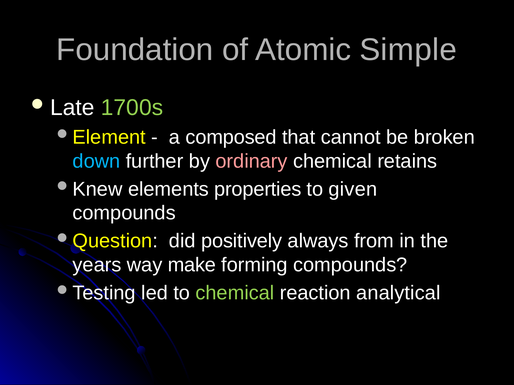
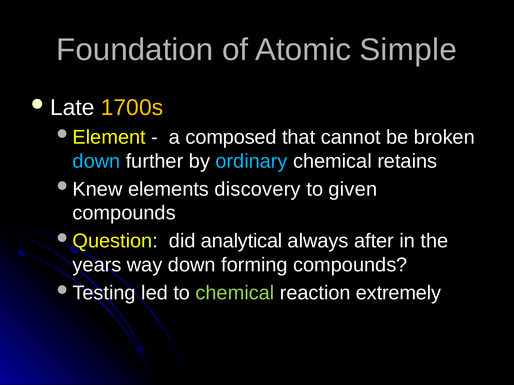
1700s colour: light green -> yellow
ordinary colour: pink -> light blue
properties: properties -> discovery
positively: positively -> analytical
from: from -> after
way make: make -> down
analytical: analytical -> extremely
